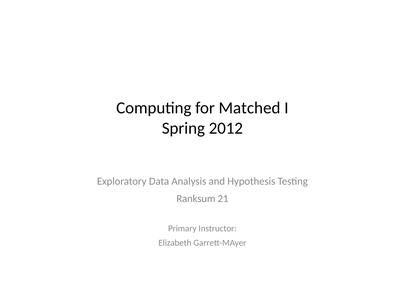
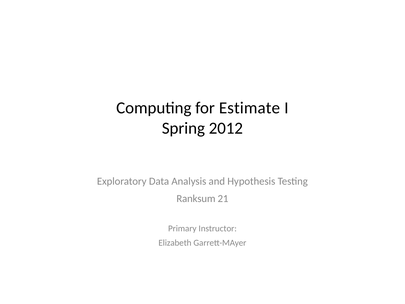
Matched: Matched -> Estimate
